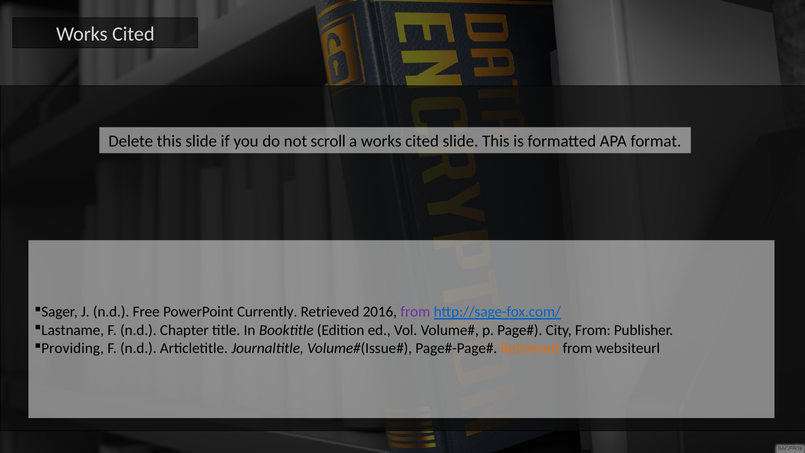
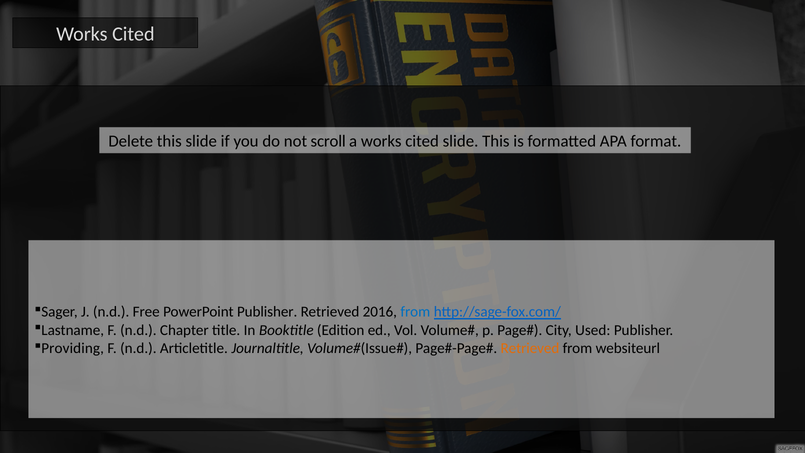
PowerPoint Currently: Currently -> Publisher
from at (415, 312) colour: purple -> blue
City From: From -> Used
